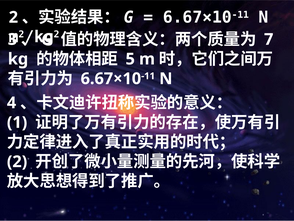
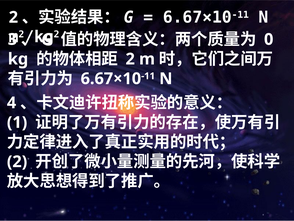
7: 7 -> 0
5 at (130, 59): 5 -> 2
